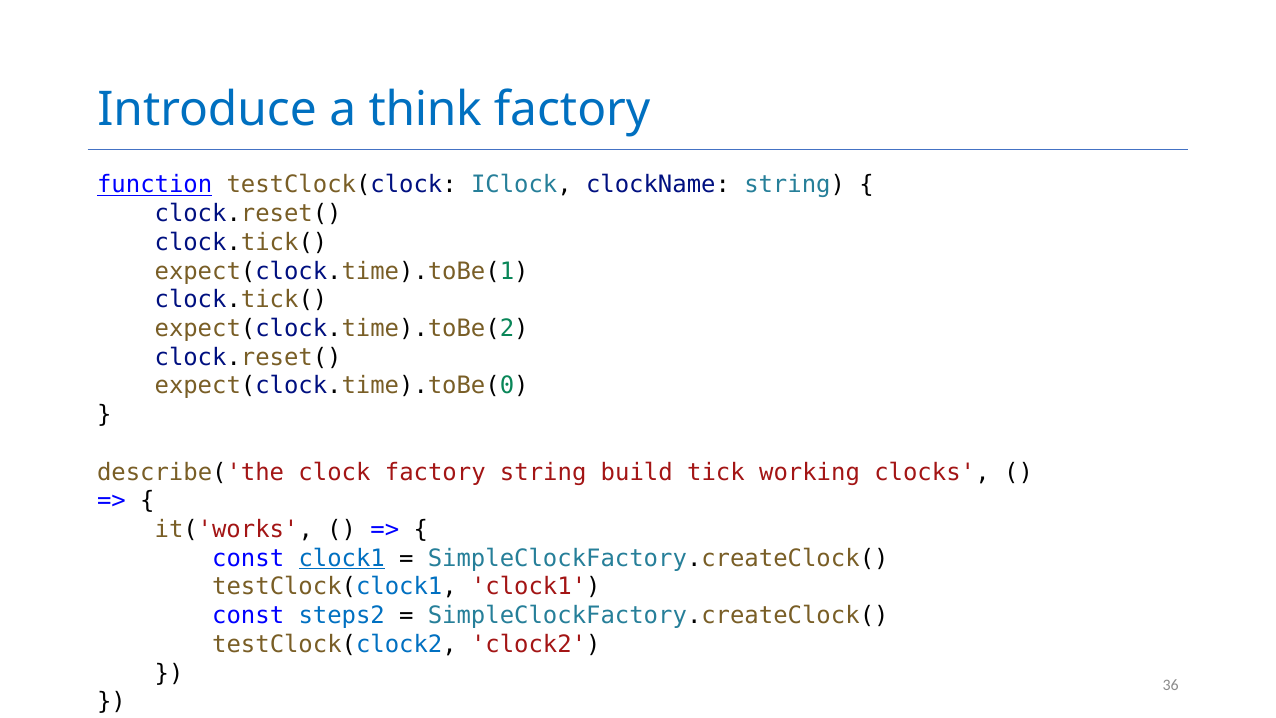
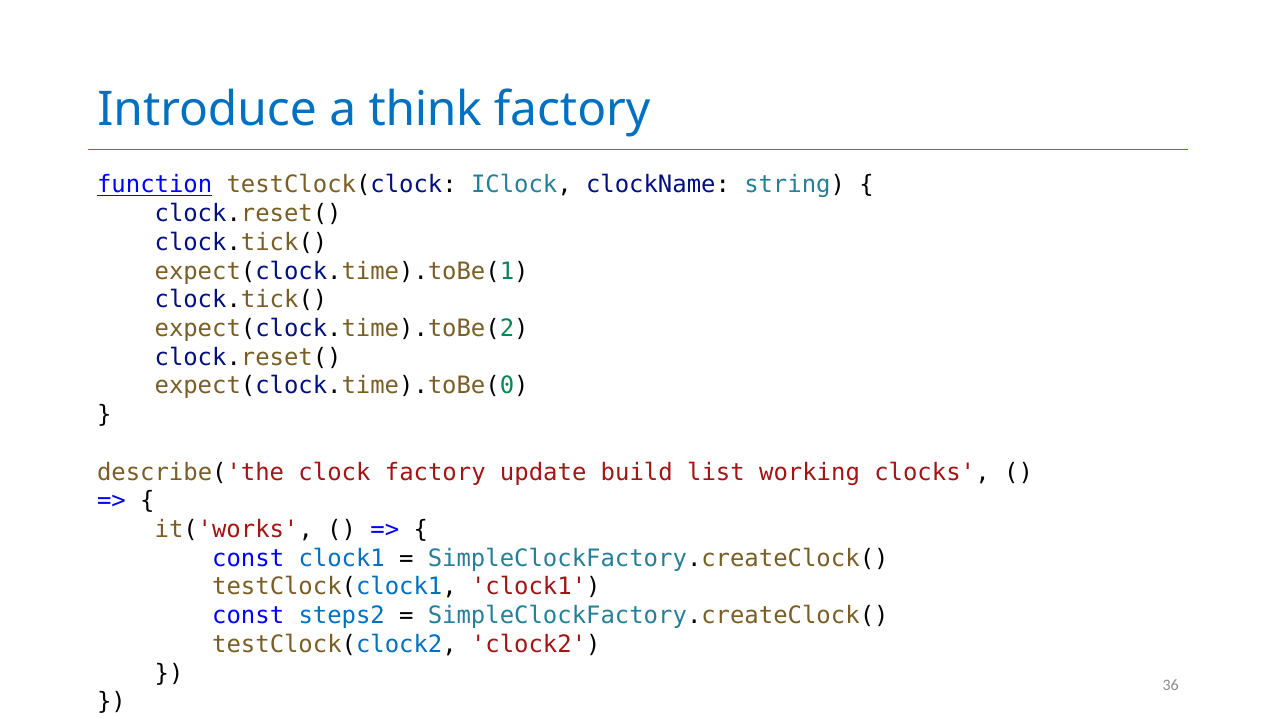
factory string: string -> update
tick: tick -> list
clock1 at (342, 558) underline: present -> none
